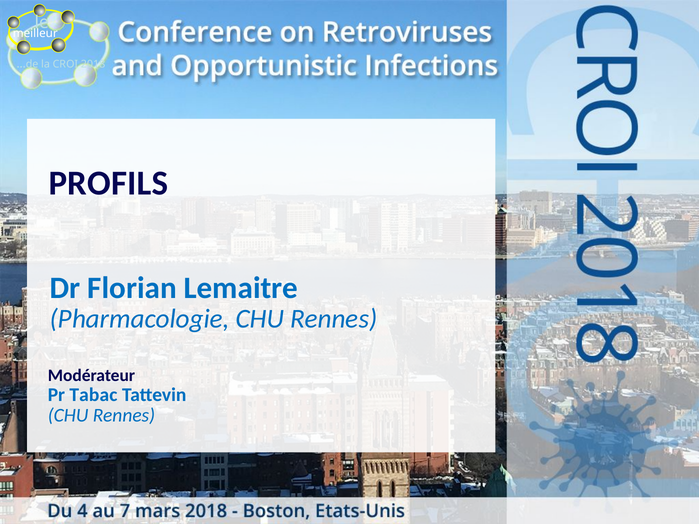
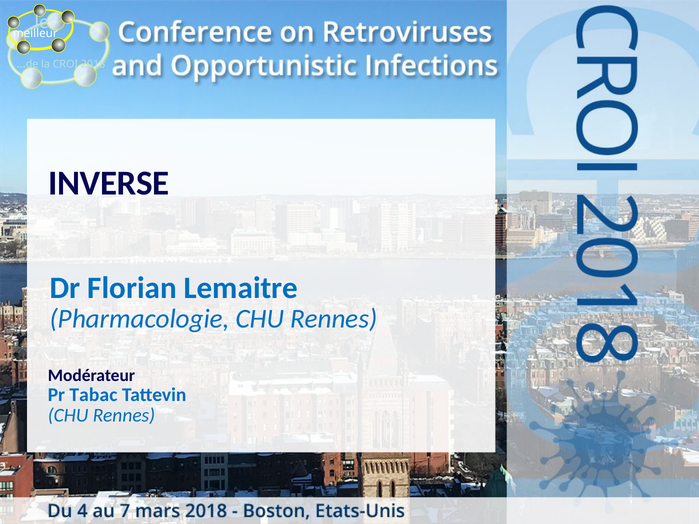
PROFILS: PROFILS -> INVERSE
